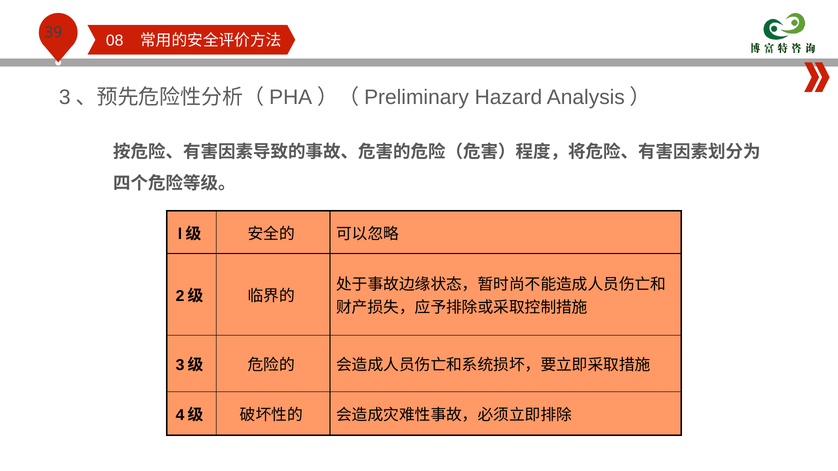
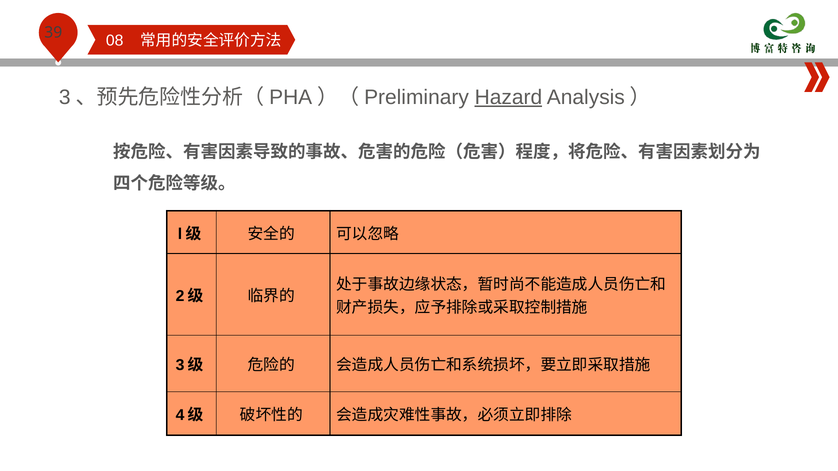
Hazard underline: none -> present
